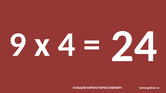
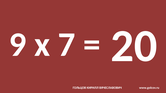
4: 4 -> 7
24: 24 -> 20
